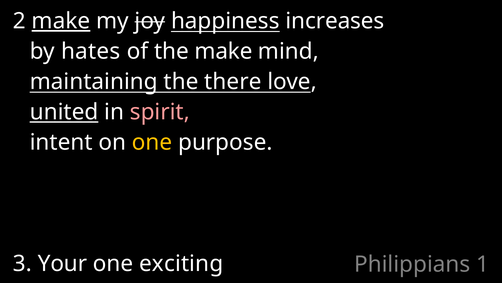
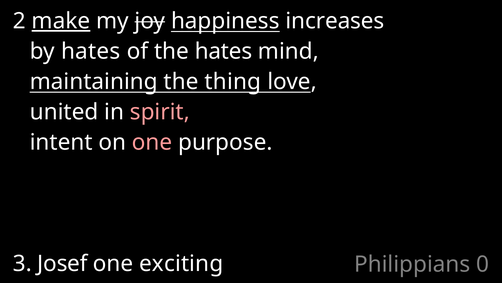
the make: make -> hates
there: there -> thing
united underline: present -> none
one at (152, 142) colour: yellow -> pink
Your: Your -> Josef
1: 1 -> 0
